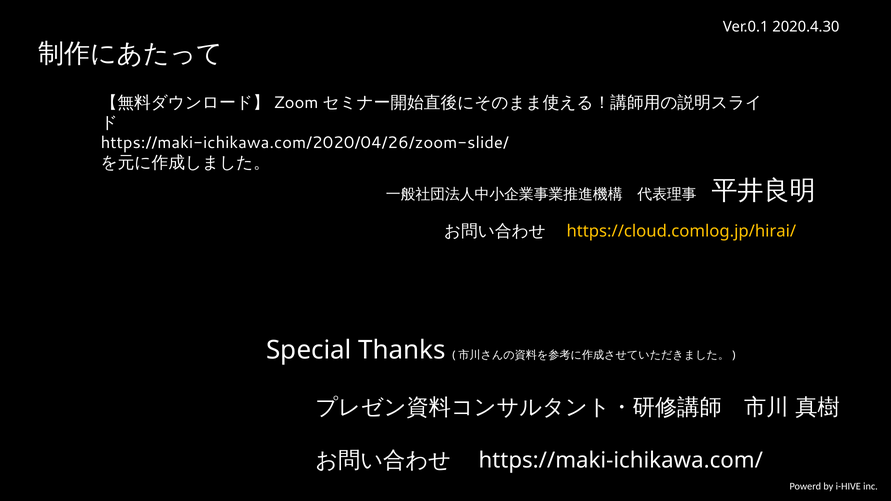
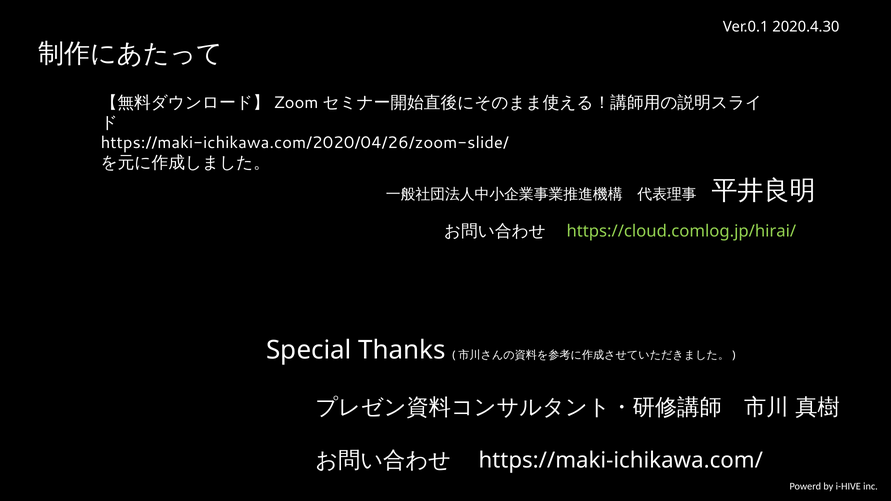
https://cloud.comlog.jp/hirai/ colour: yellow -> light green
